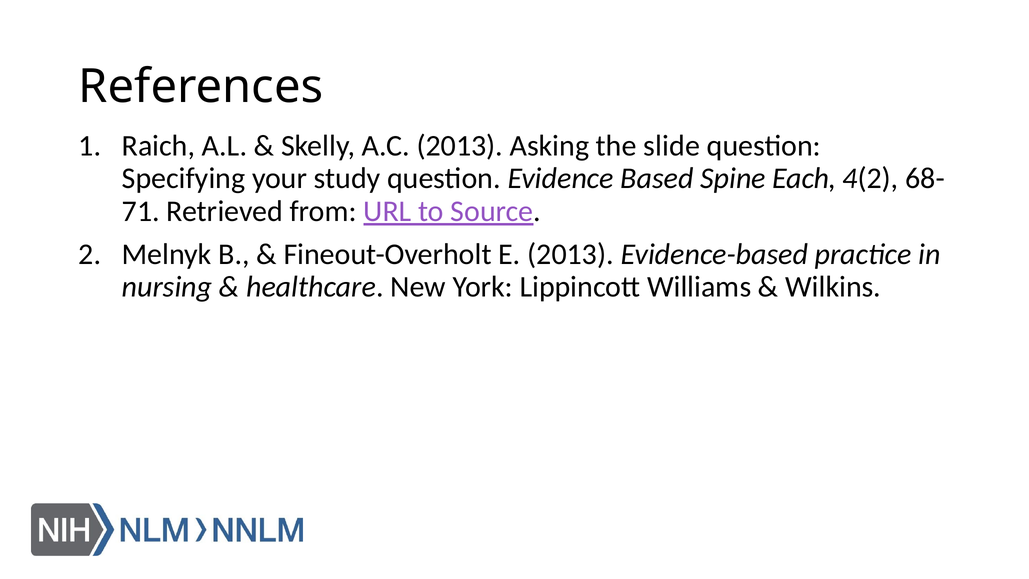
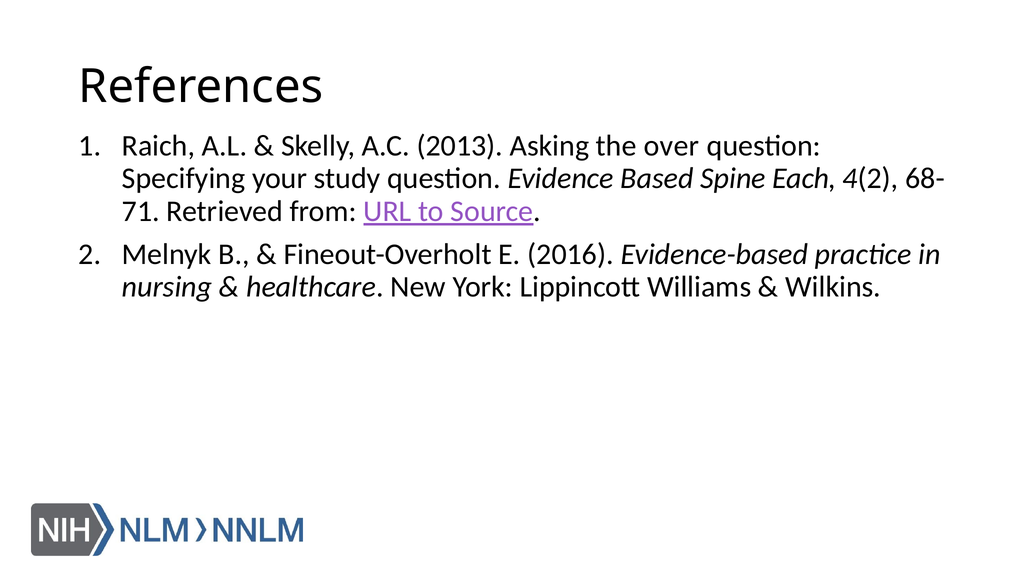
slide: slide -> over
E 2013: 2013 -> 2016
